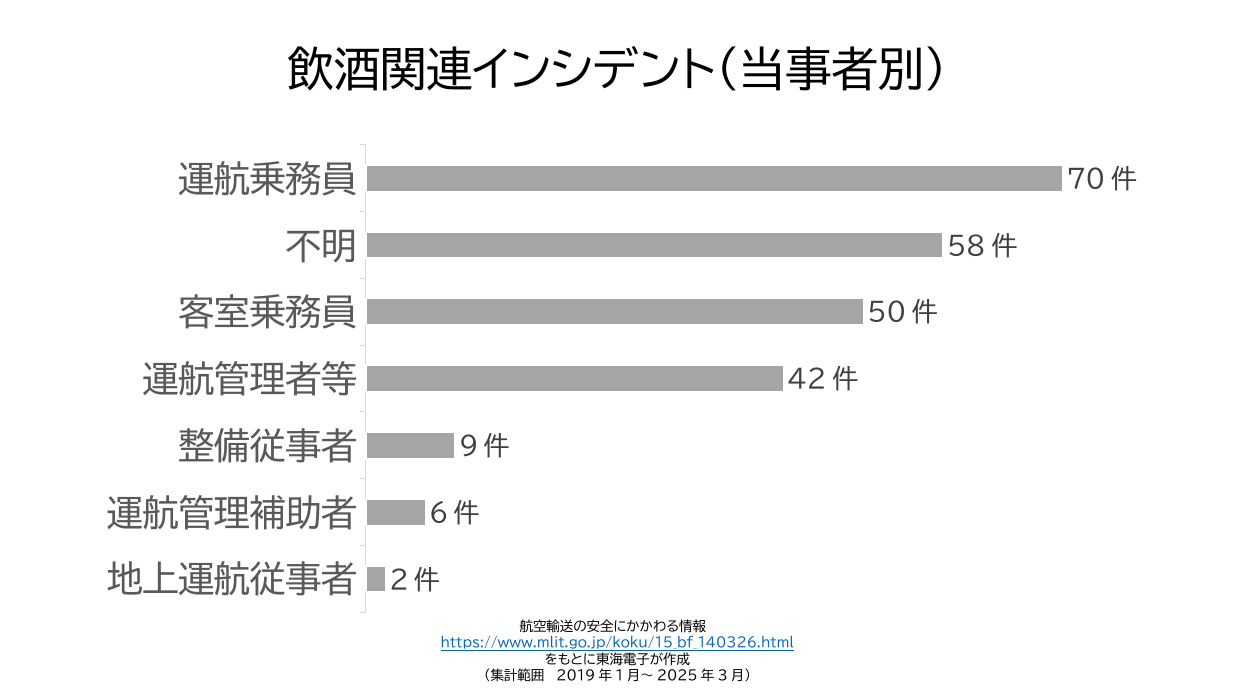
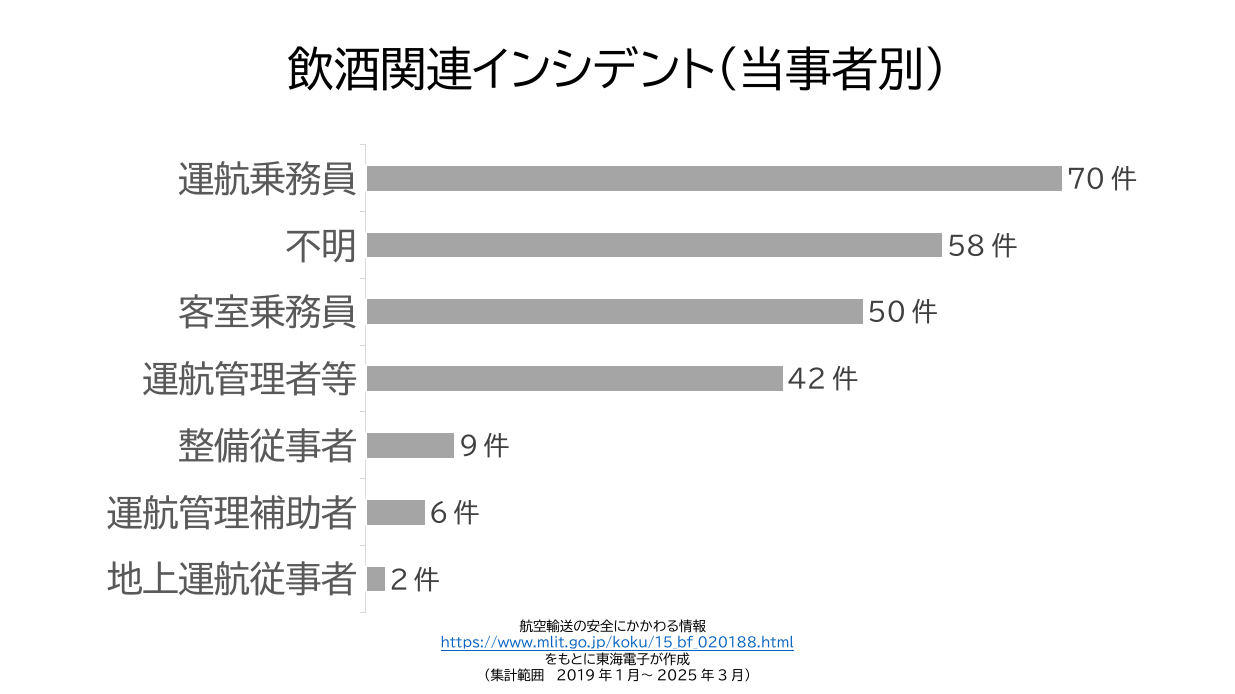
https://www.mlit.go.jp/koku/15_bf_140326.html: https://www.mlit.go.jp/koku/15_bf_140326.html -> https://www.mlit.go.jp/koku/15_bf_020188.html
